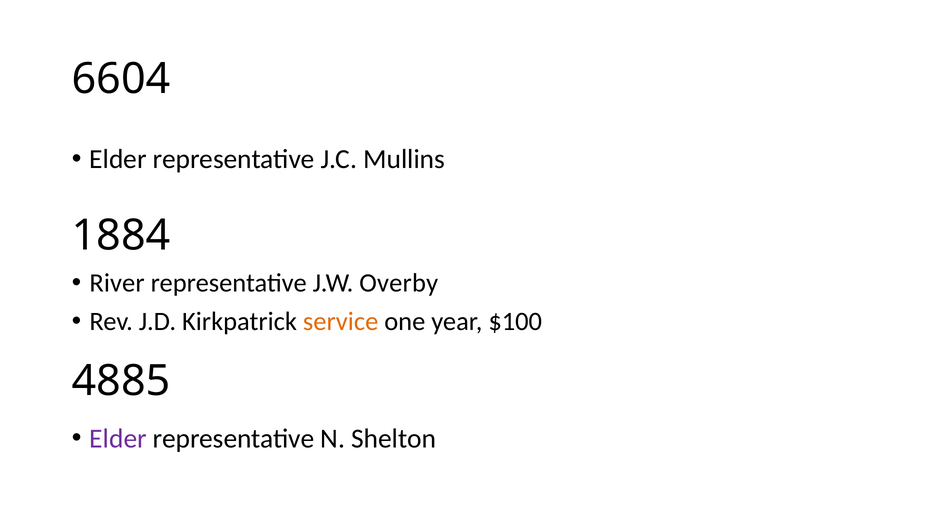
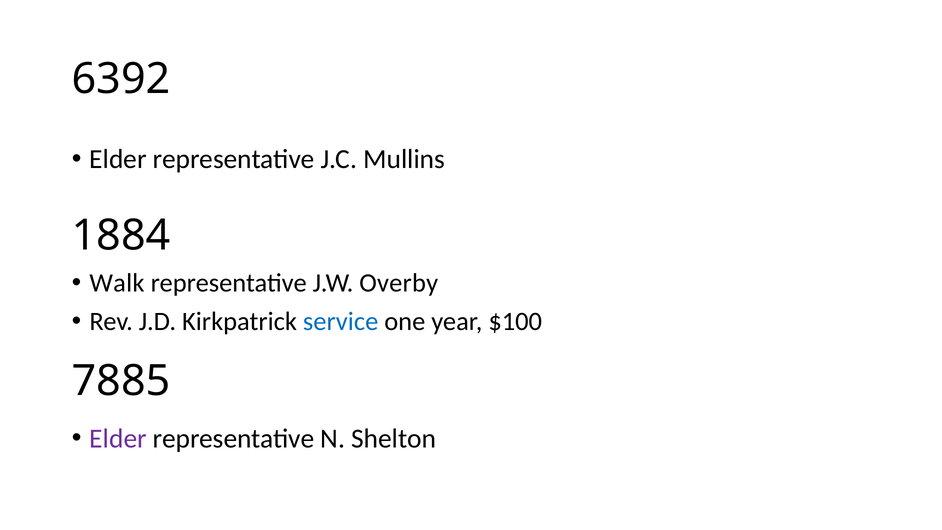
6604: 6604 -> 6392
River: River -> Walk
service colour: orange -> blue
4885: 4885 -> 7885
